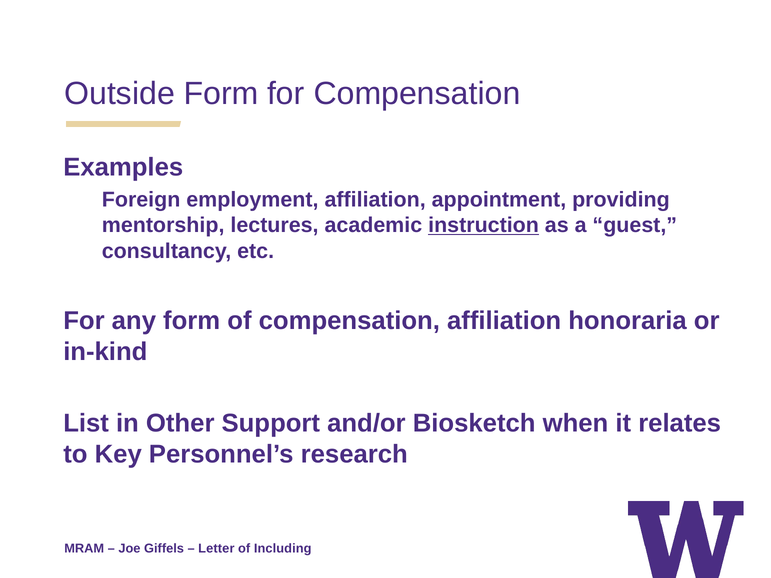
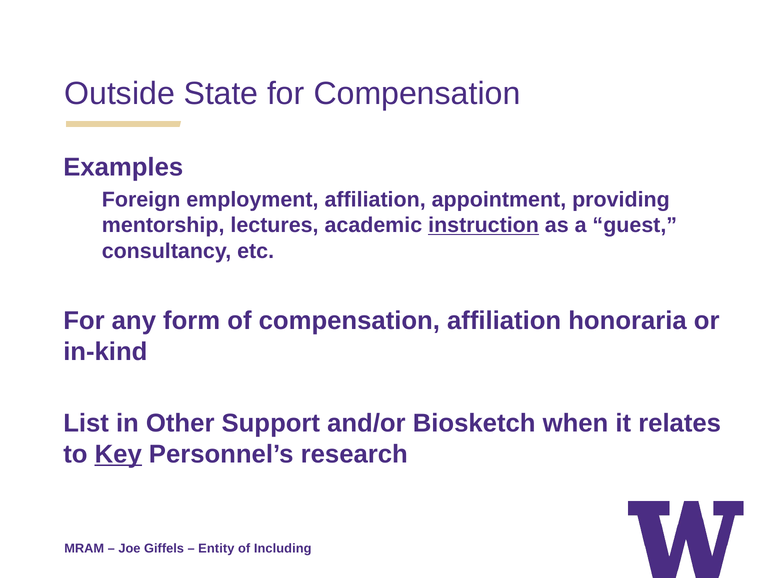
Outside Form: Form -> State
Key underline: none -> present
Letter: Letter -> Entity
